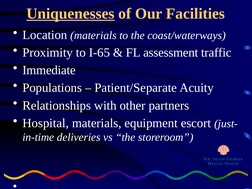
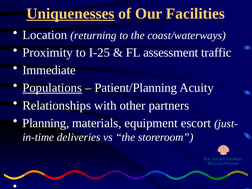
Location materials: materials -> returning
I-65: I-65 -> I-25
Populations underline: none -> present
Patient/Separate: Patient/Separate -> Patient/Planning
Hospital: Hospital -> Planning
